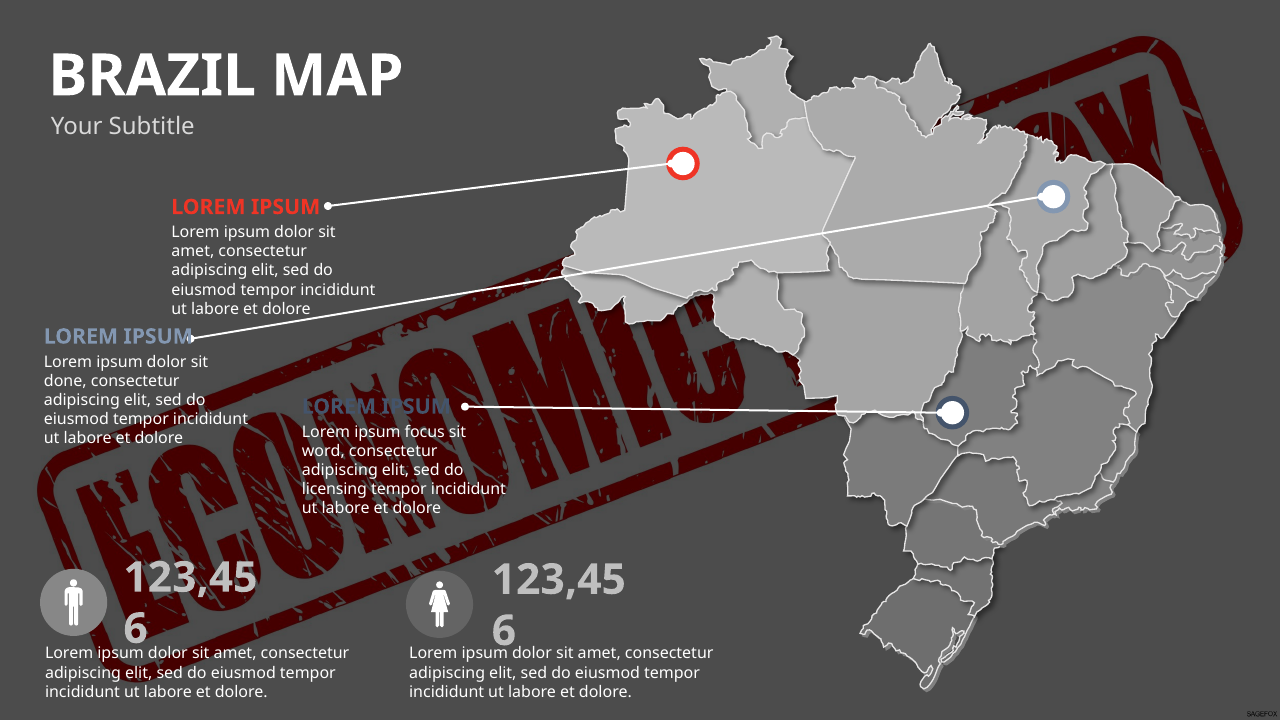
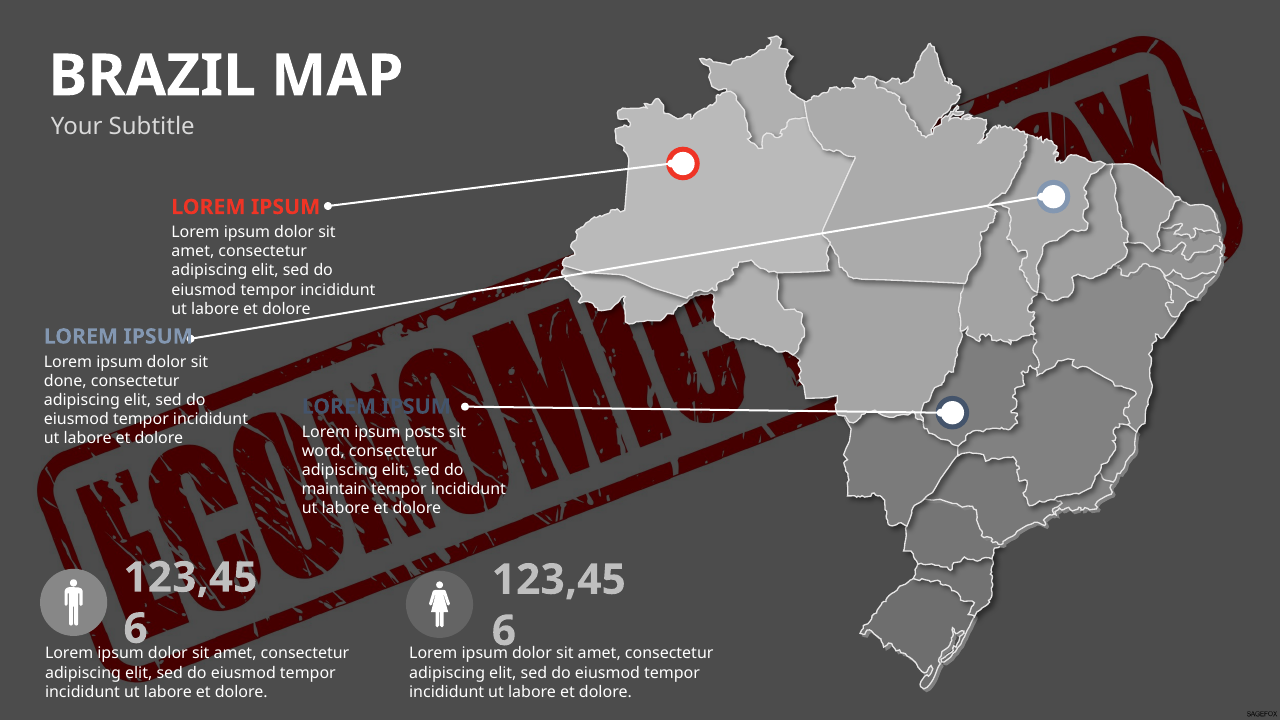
focus: focus -> posts
licensing: licensing -> maintain
